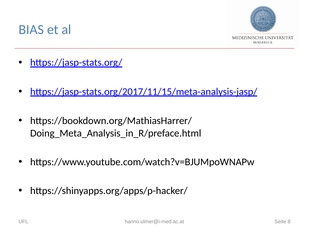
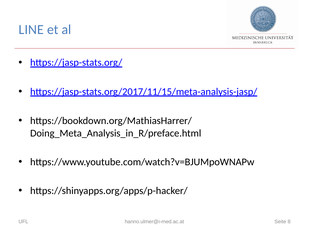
BIAS: BIAS -> LINE
